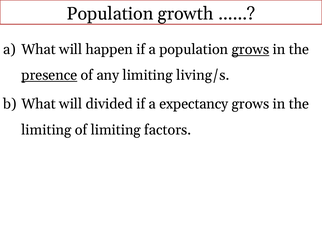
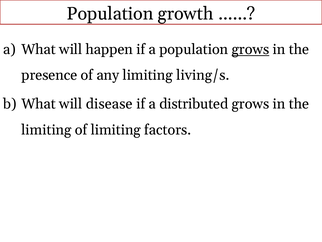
presence underline: present -> none
divided: divided -> disease
expectancy: expectancy -> distributed
